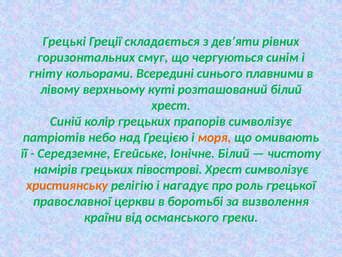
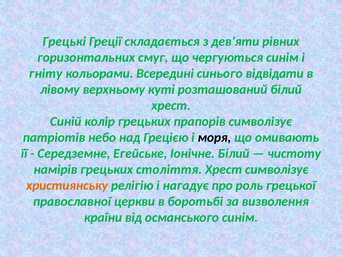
плавними: плавними -> відвідати
моря colour: orange -> black
півострові: півострові -> століття
османського греки: греки -> синім
